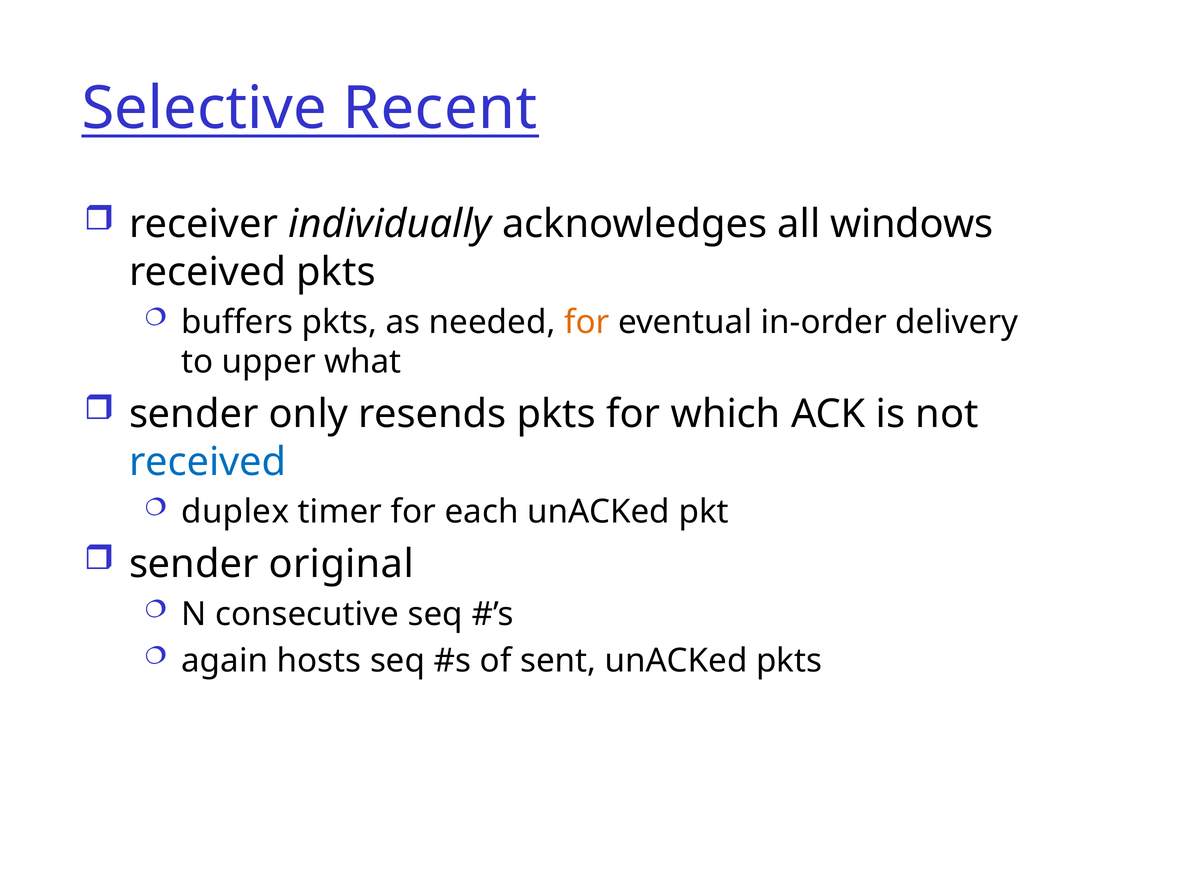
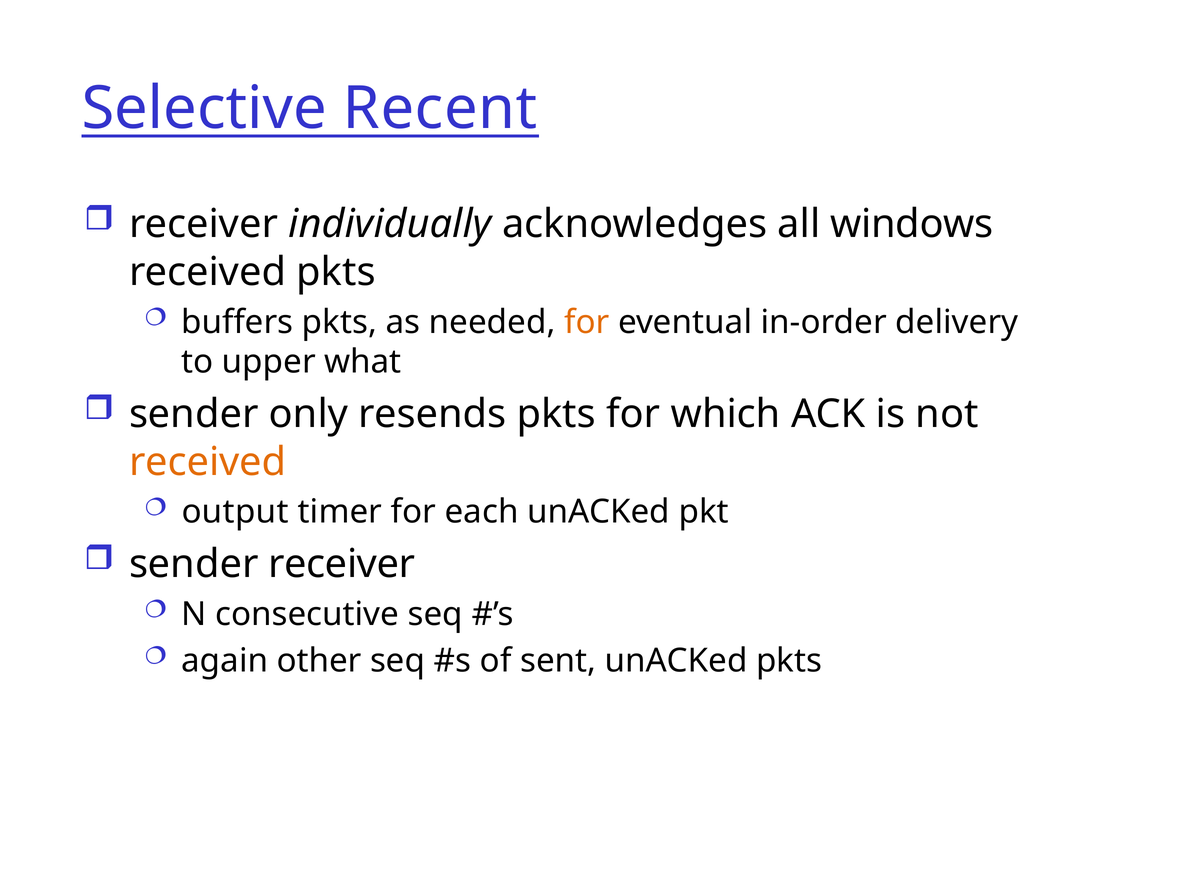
received at (208, 462) colour: blue -> orange
duplex: duplex -> output
sender original: original -> receiver
hosts: hosts -> other
